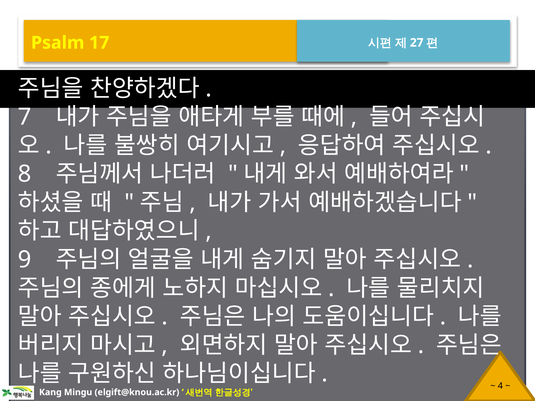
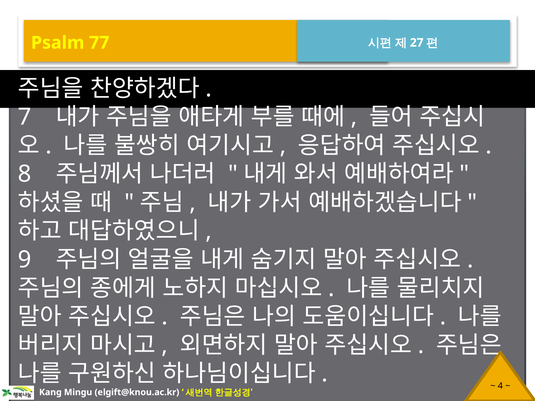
17: 17 -> 77
